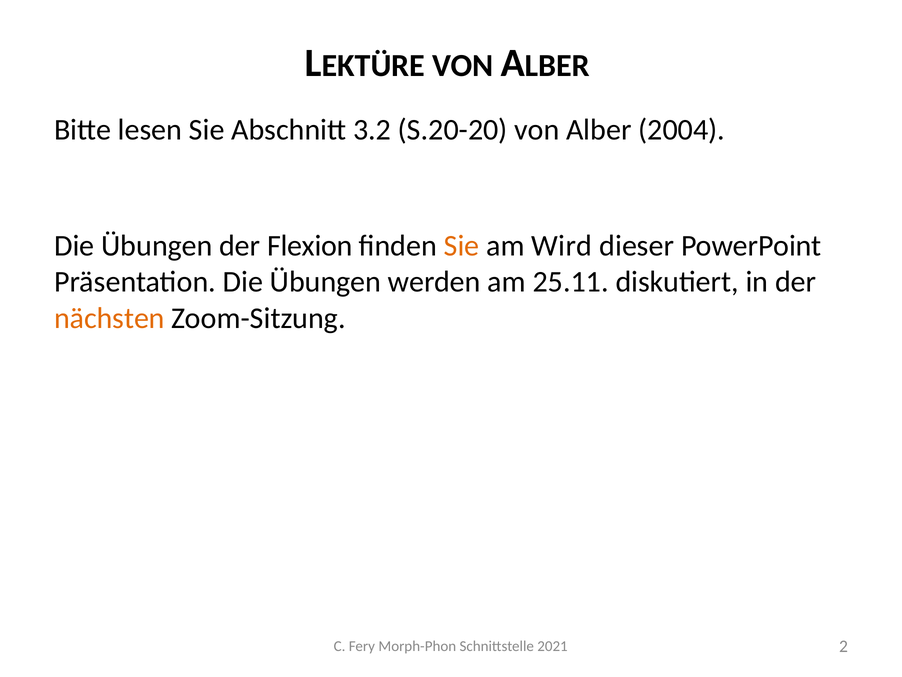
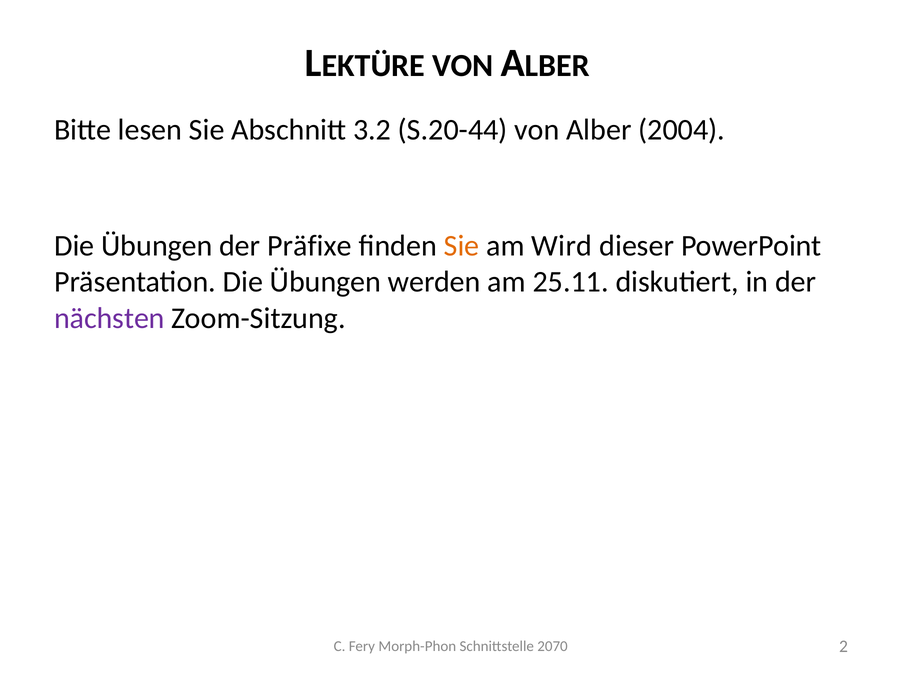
S.20-20: S.20-20 -> S.20-44
Flexion: Flexion -> Präfixe
nächsten colour: orange -> purple
2021: 2021 -> 2070
